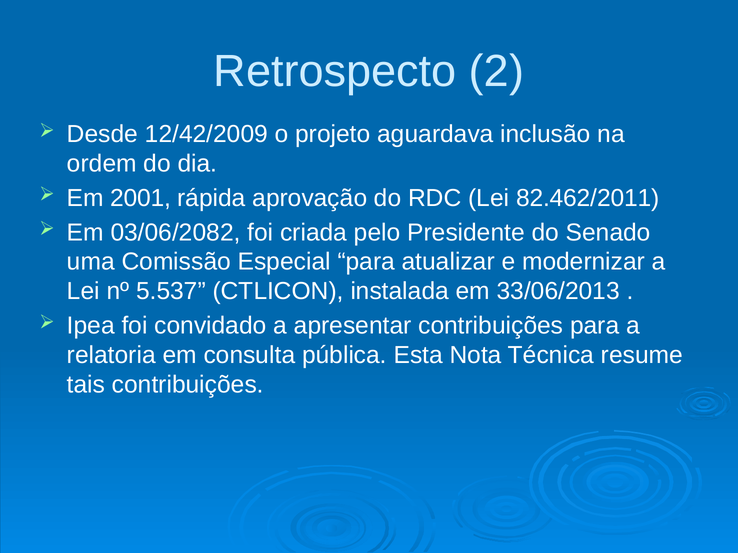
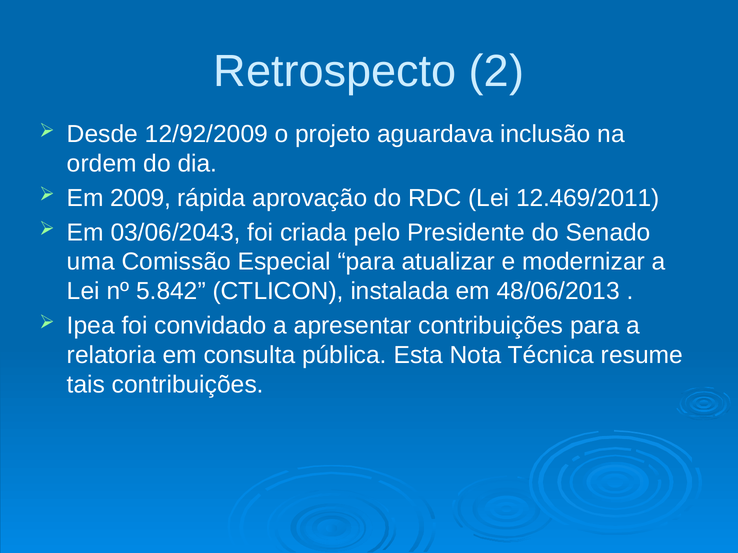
12/42/2009: 12/42/2009 -> 12/92/2009
2001: 2001 -> 2009
82.462/2011: 82.462/2011 -> 12.469/2011
03/06/2082: 03/06/2082 -> 03/06/2043
5.537: 5.537 -> 5.842
33/06/2013: 33/06/2013 -> 48/06/2013
